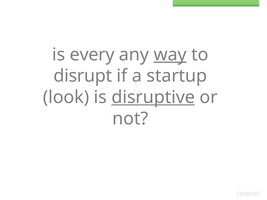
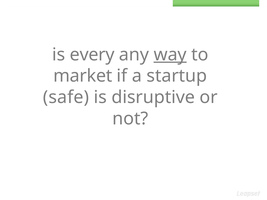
disrupt: disrupt -> market
look: look -> safe
disruptive underline: present -> none
